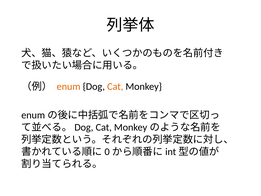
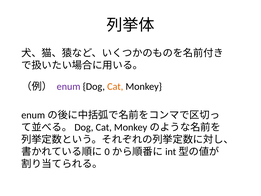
enum colour: orange -> purple
